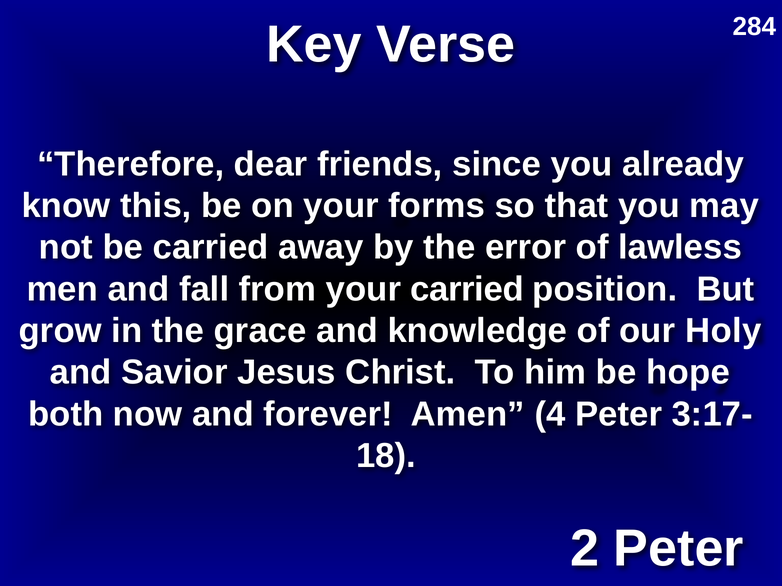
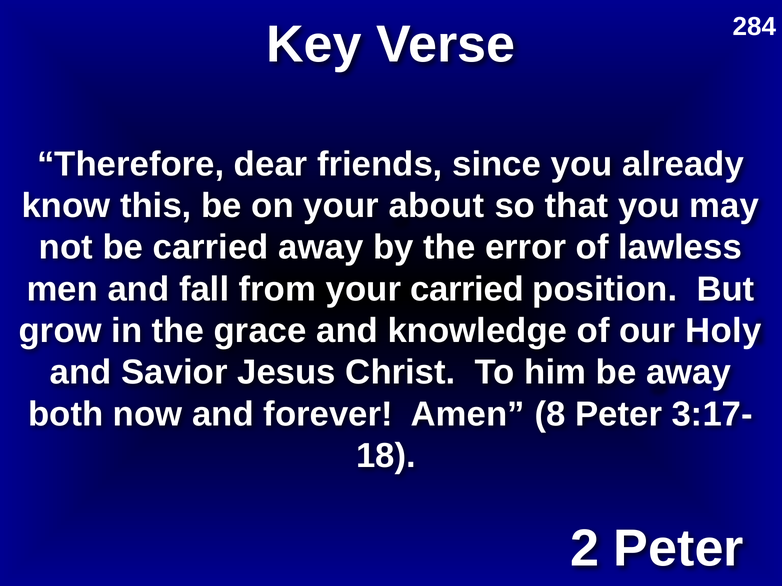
forms: forms -> about
be hope: hope -> away
4: 4 -> 8
